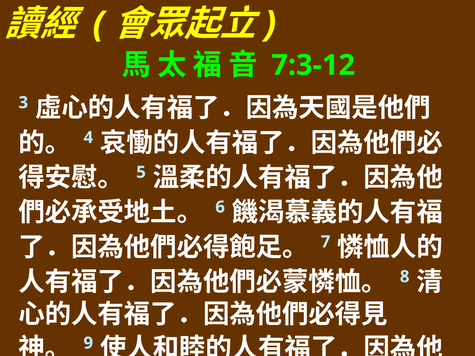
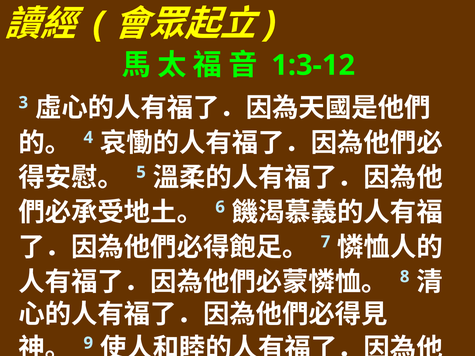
7:3-12: 7:3-12 -> 1:3-12
